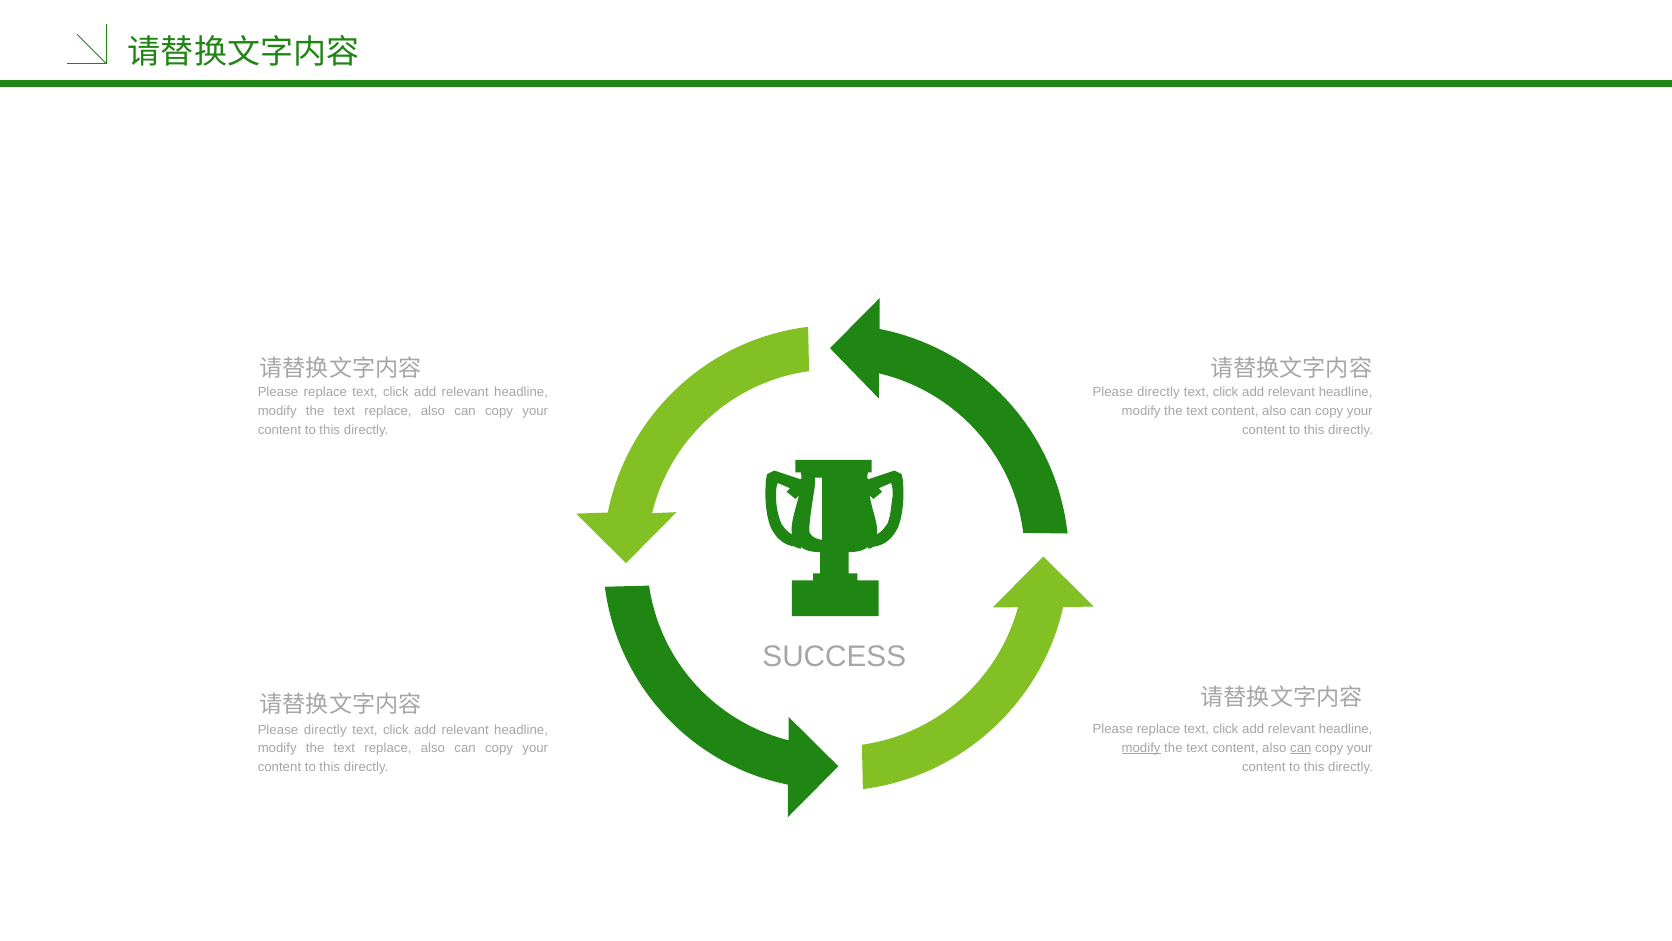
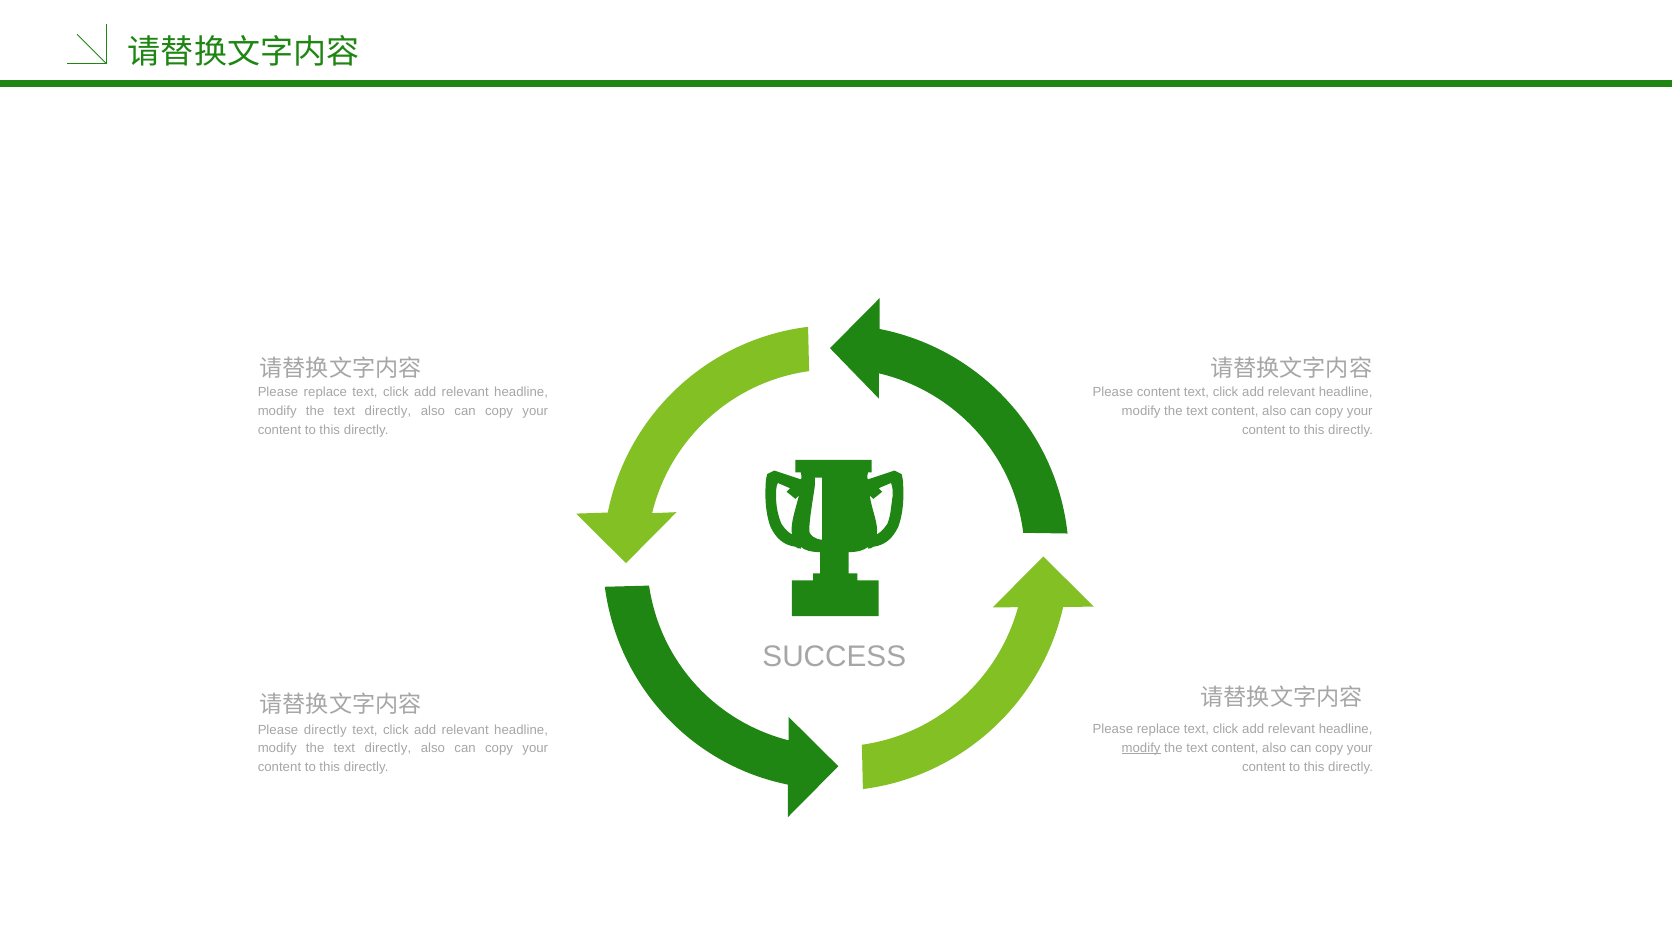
directly at (1158, 392): directly -> content
replace at (388, 411): replace -> directly
can at (1301, 747) underline: present -> none
replace at (388, 748): replace -> directly
